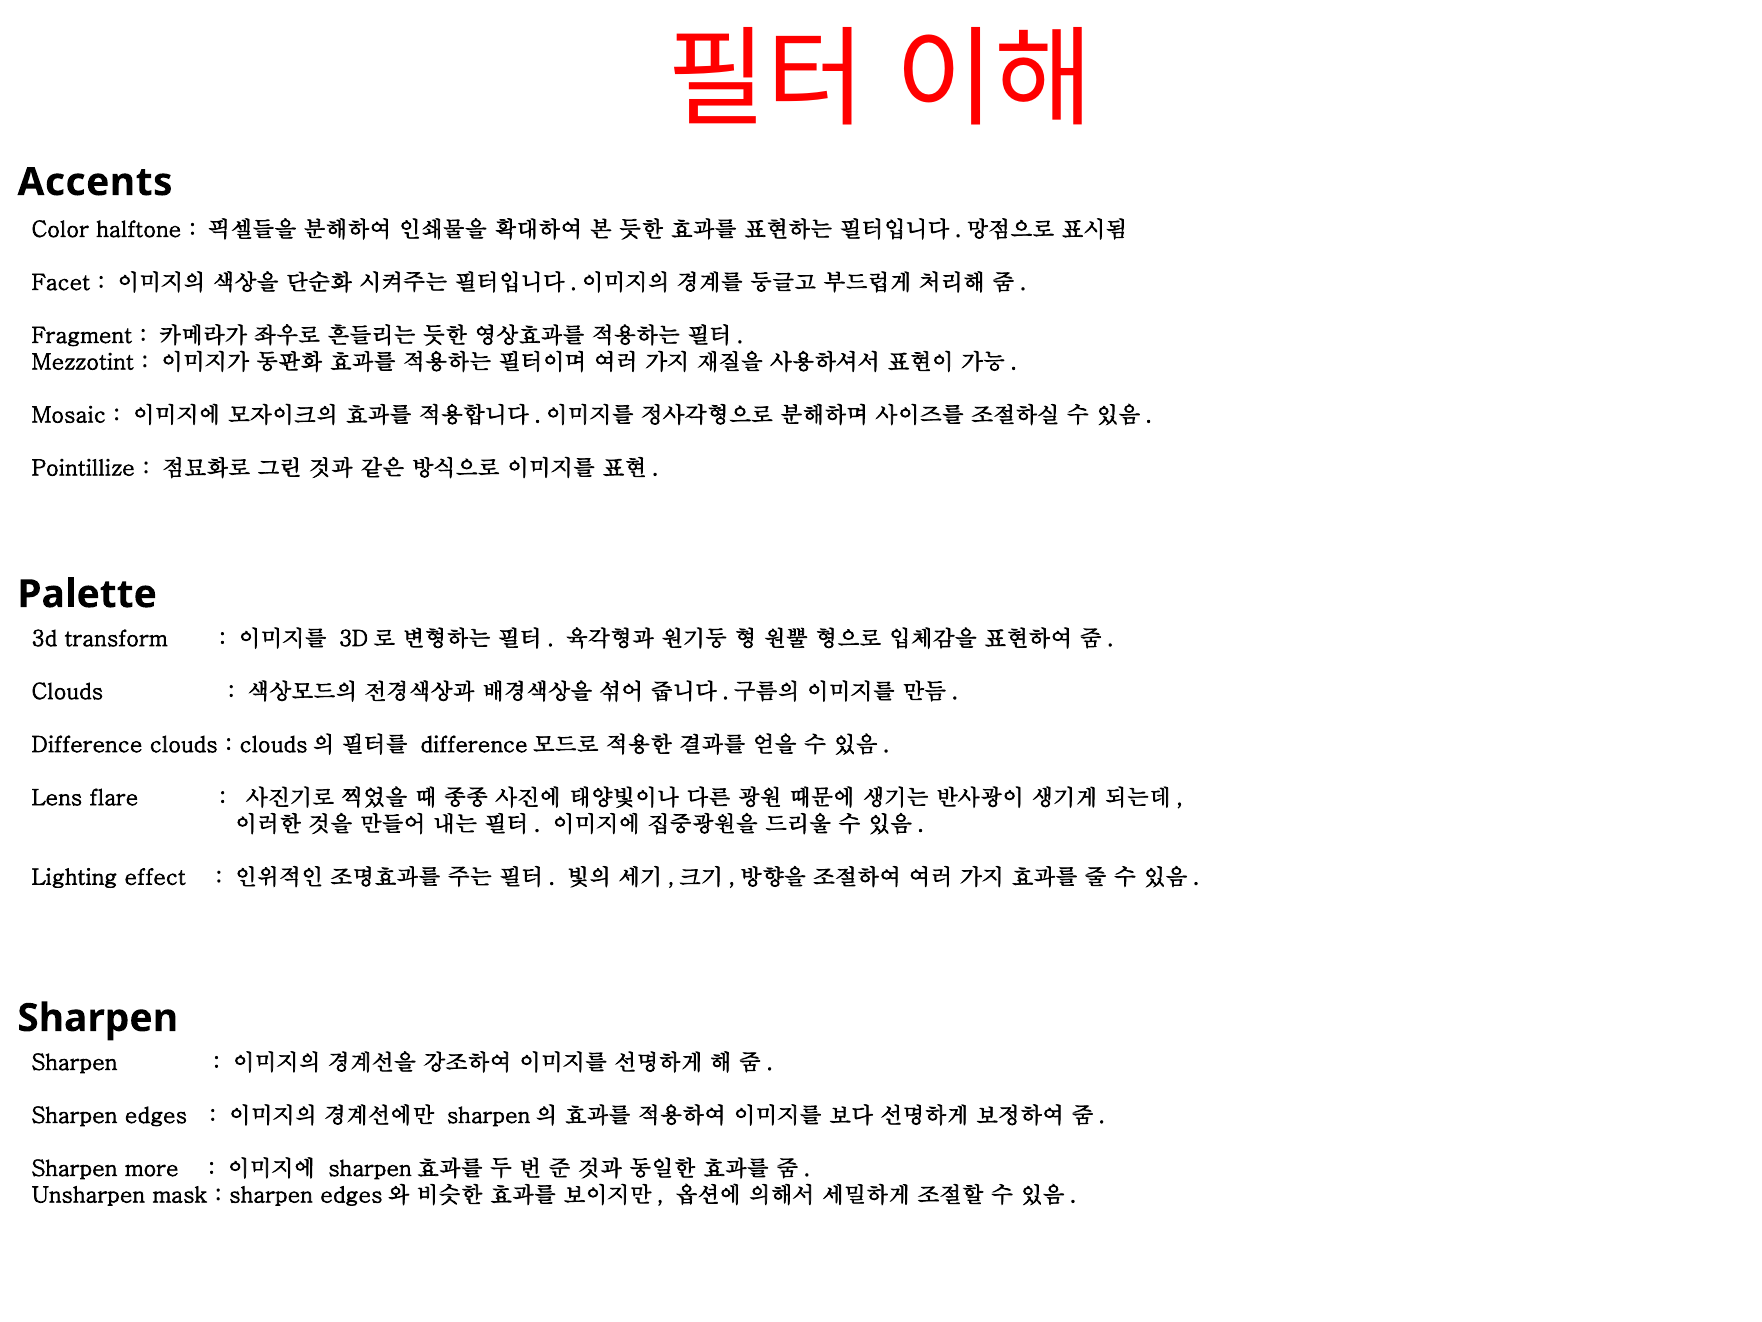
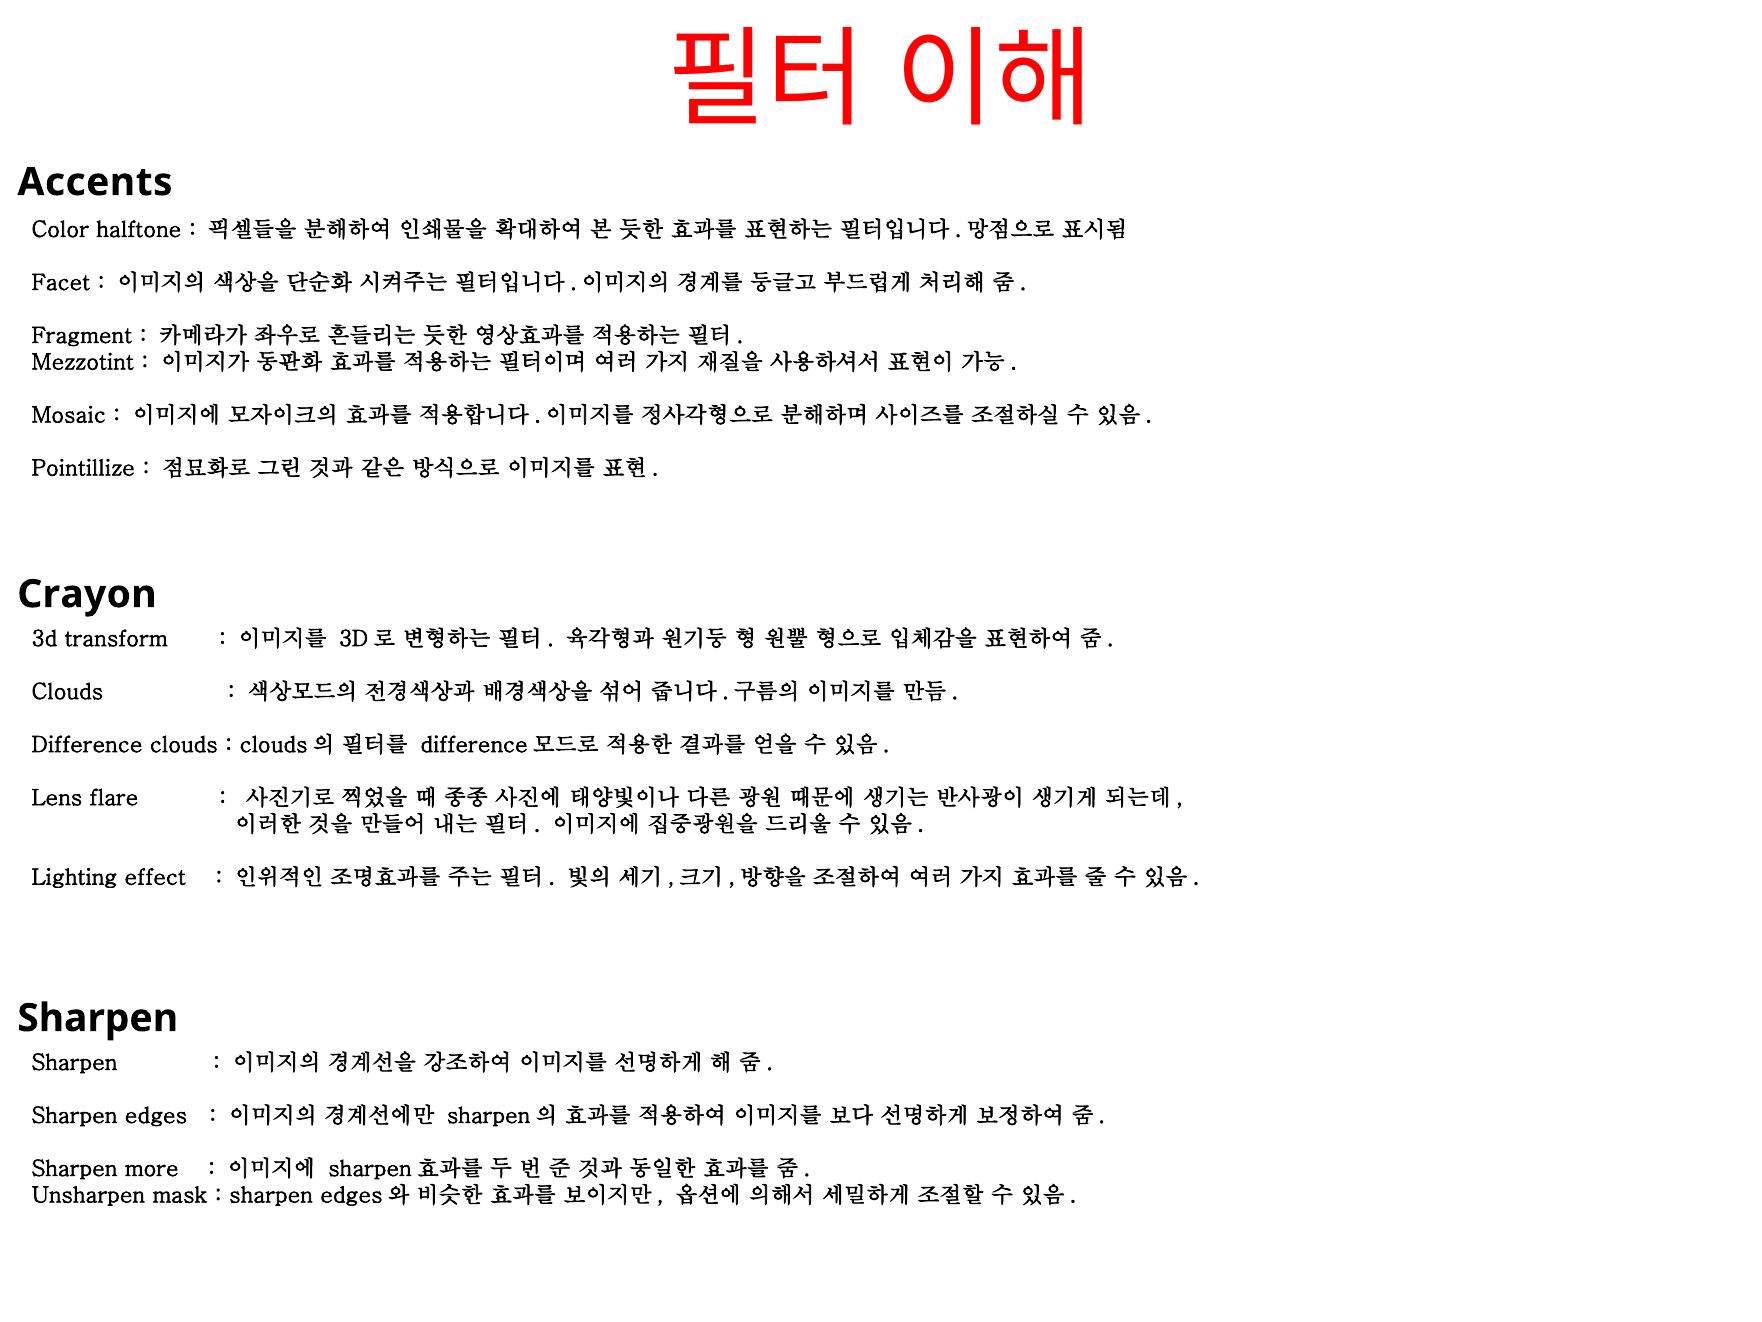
Palette: Palette -> Crayon
